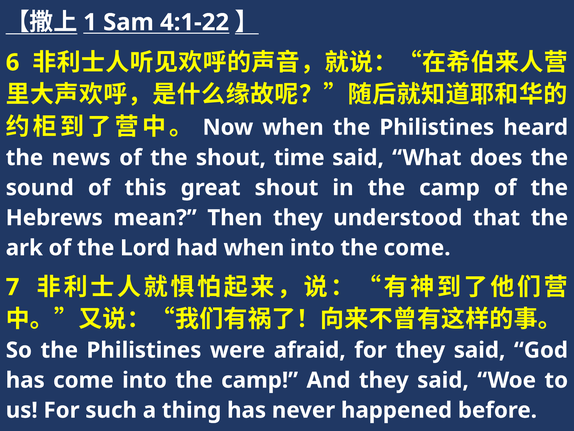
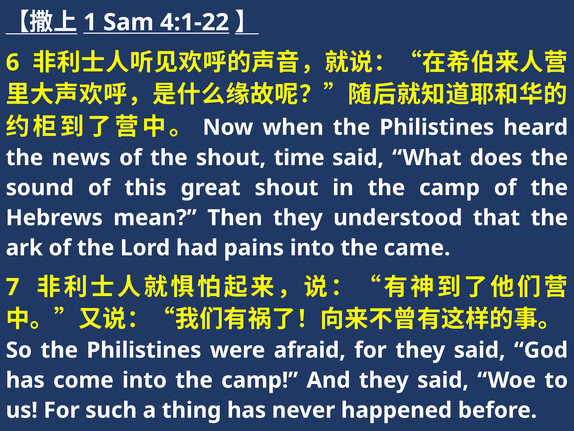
had when: when -> pains
the come: come -> came
